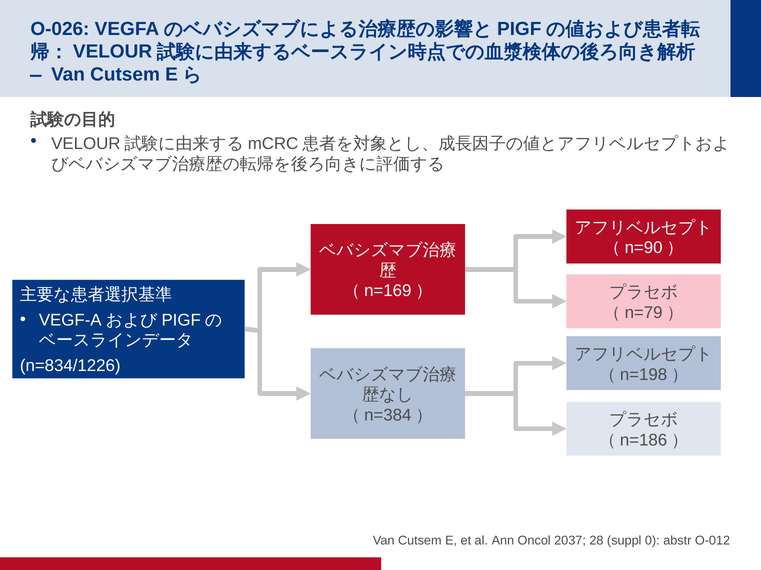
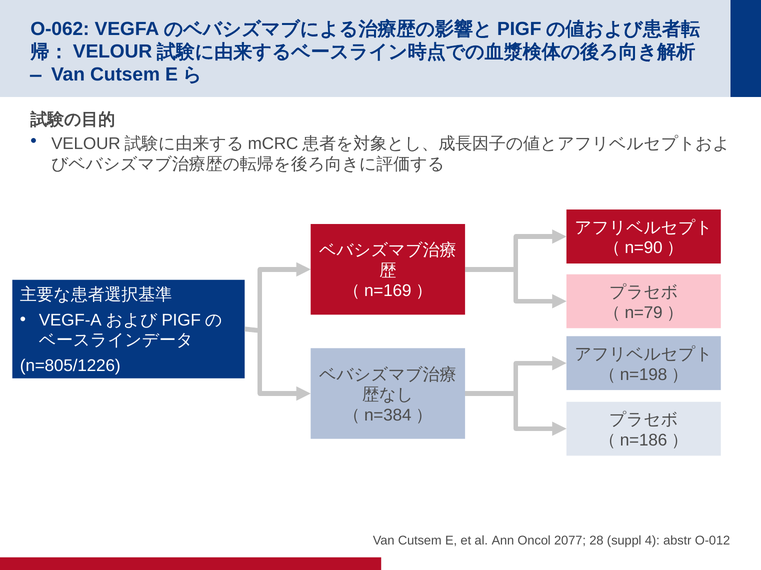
O-026: O-026 -> O-062
n=834/1226: n=834/1226 -> n=805/1226
2037: 2037 -> 2077
0: 0 -> 4
